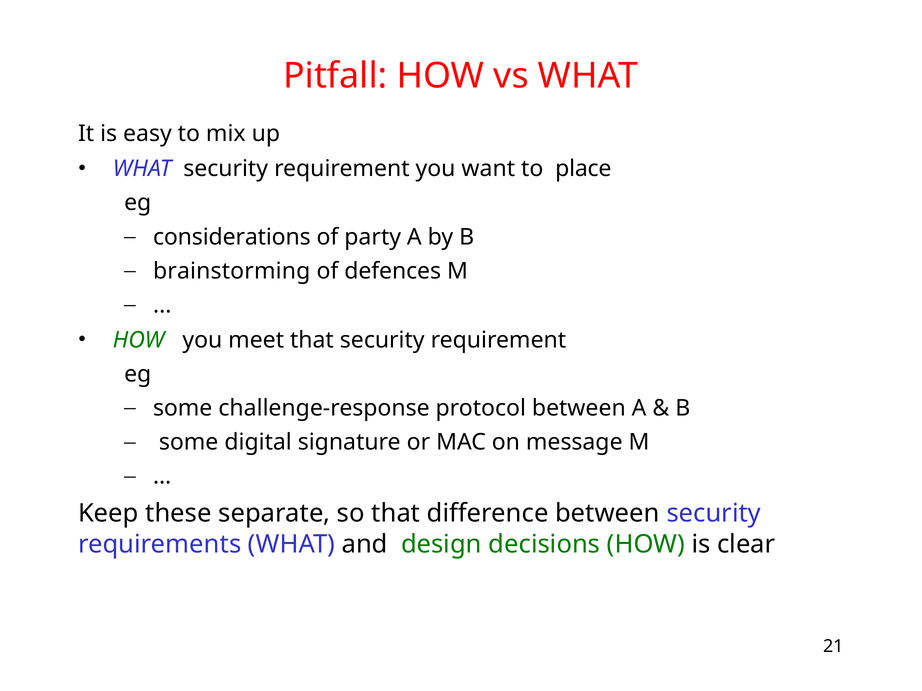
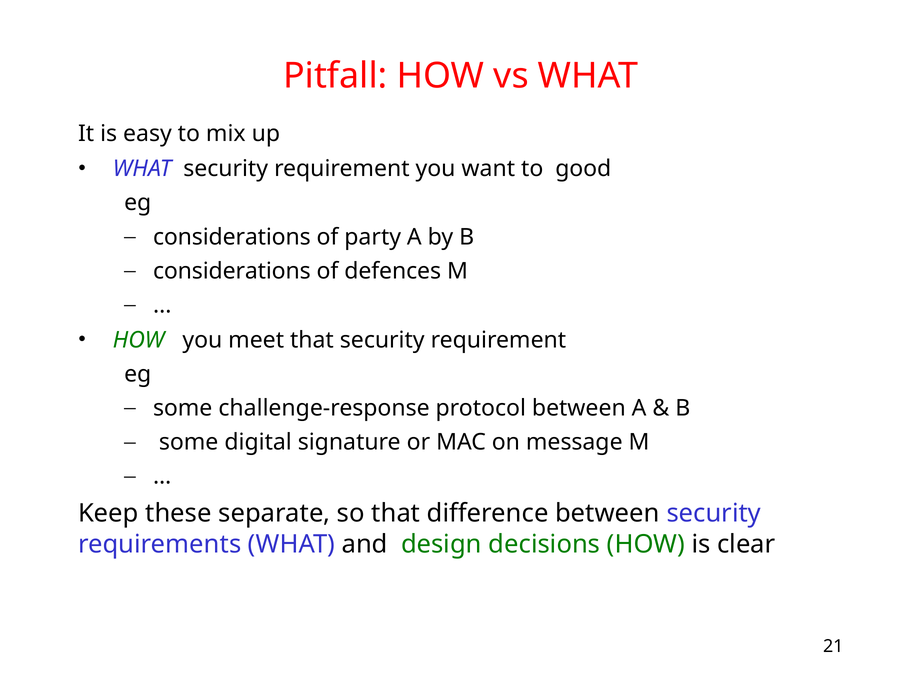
place: place -> good
brainstorming at (232, 271): brainstorming -> considerations
